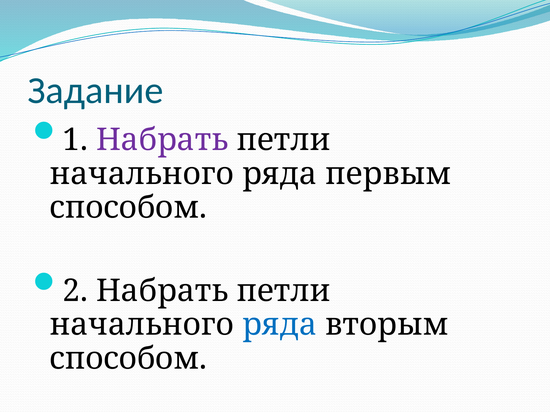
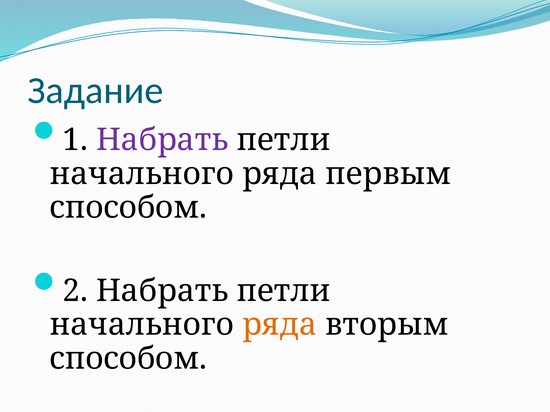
ряда at (279, 325) colour: blue -> orange
